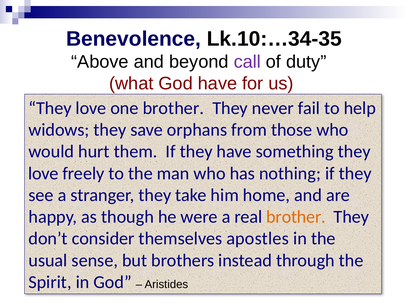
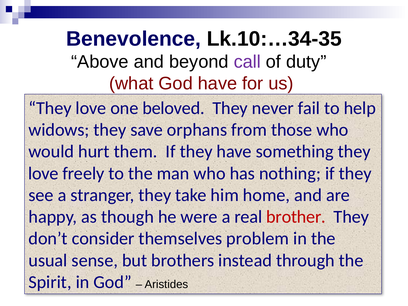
one brother: brother -> beloved
brother at (296, 217) colour: orange -> red
apostles: apostles -> problem
